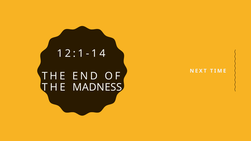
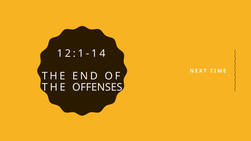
MADNESS: MADNESS -> OFFENSES
